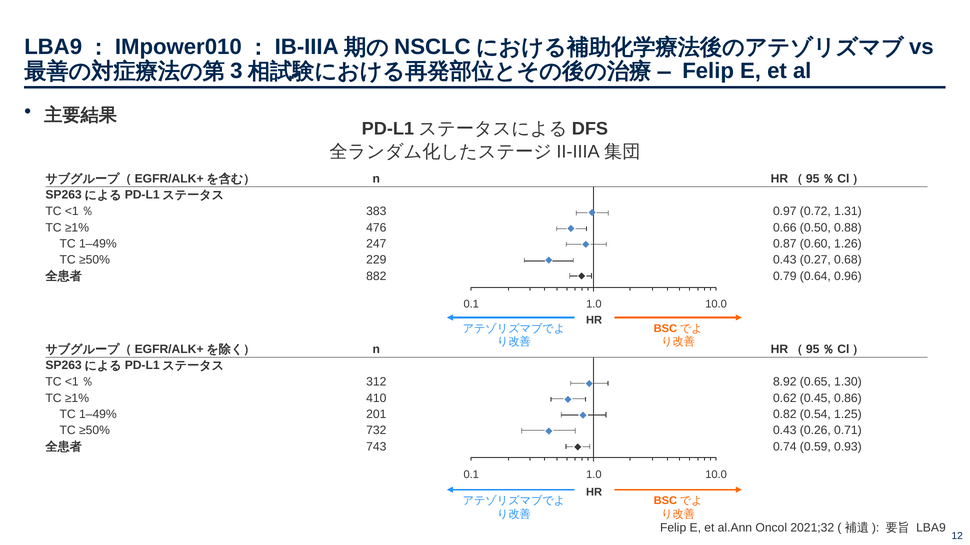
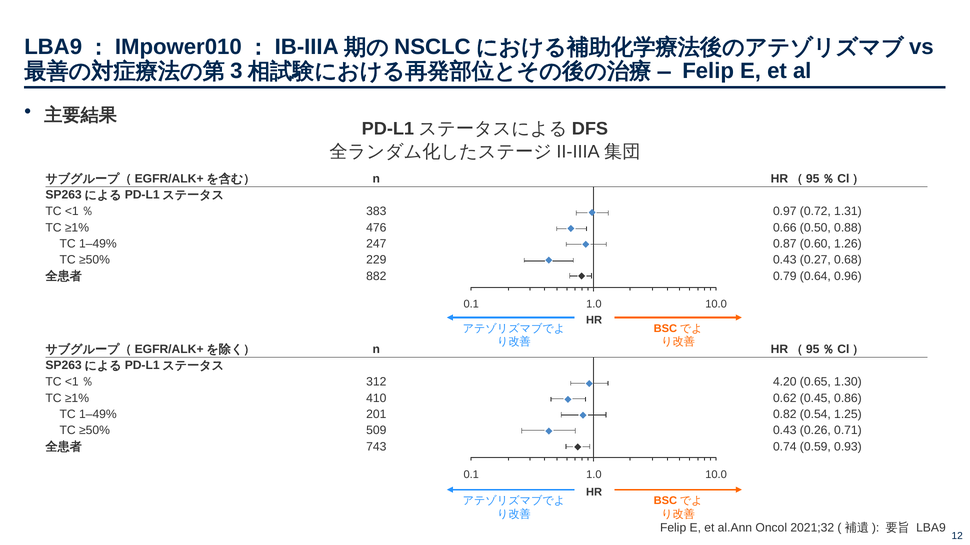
8.92: 8.92 -> 4.20
732: 732 -> 509
